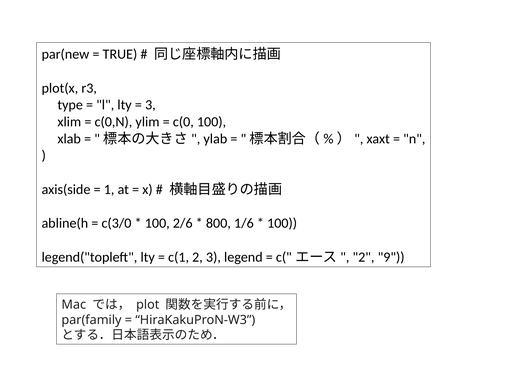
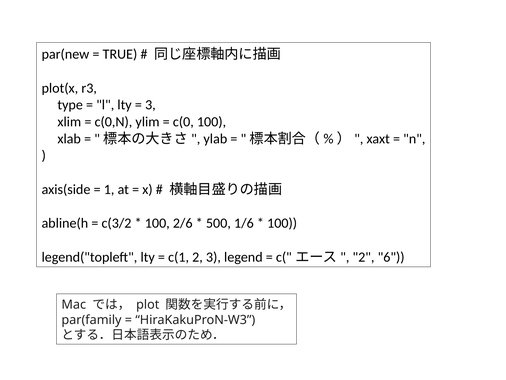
c(3/0: c(3/0 -> c(3/2
800: 800 -> 500
9: 9 -> 6
